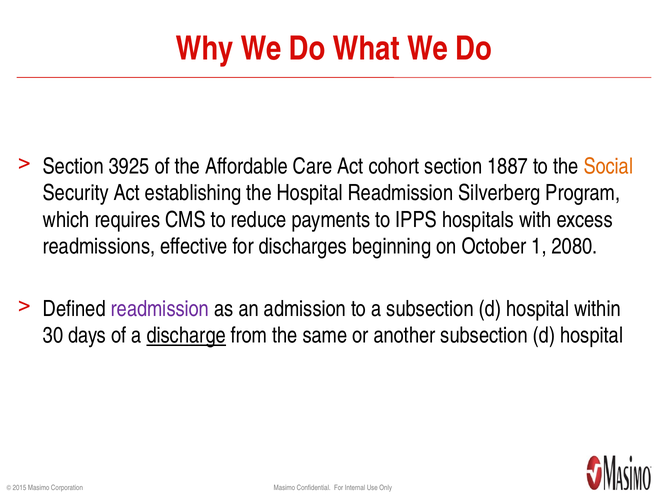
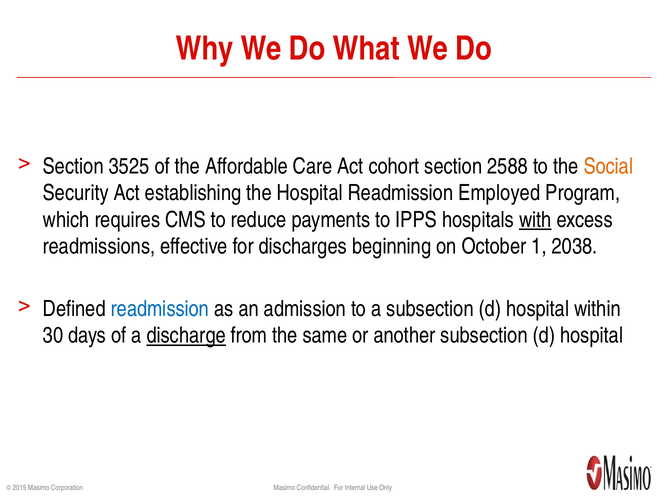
3925: 3925 -> 3525
1887: 1887 -> 2588
Silverberg: Silverberg -> Employed
with underline: none -> present
2080: 2080 -> 2038
readmission at (160, 309) colour: purple -> blue
